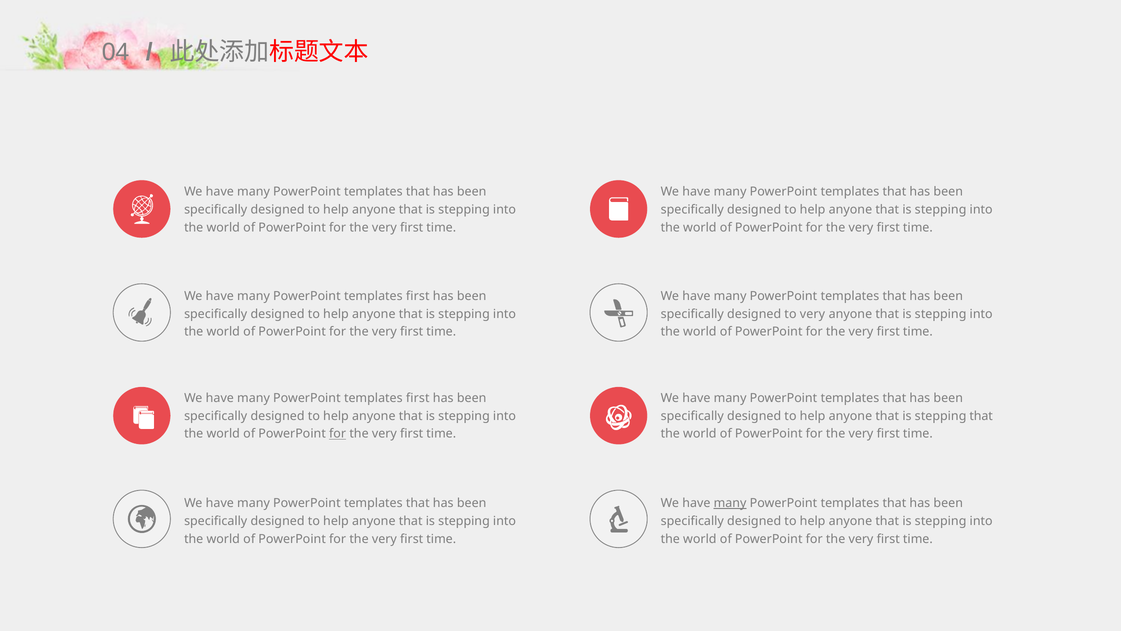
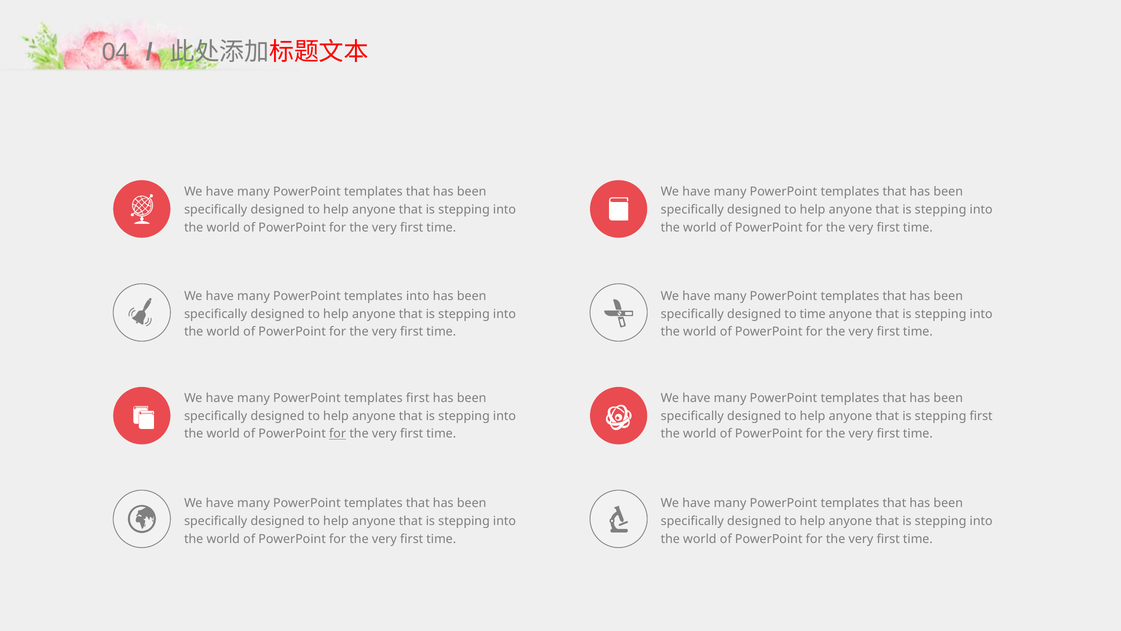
first at (418, 296): first -> into
to very: very -> time
stepping that: that -> first
many at (730, 503) underline: present -> none
